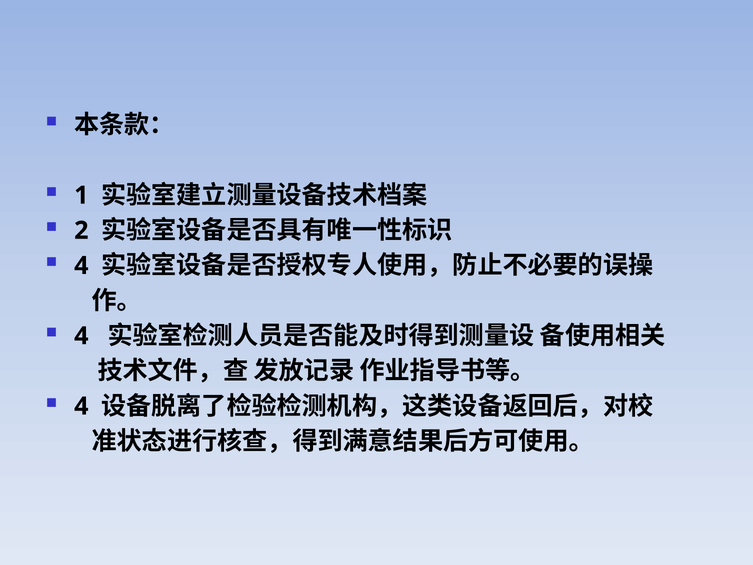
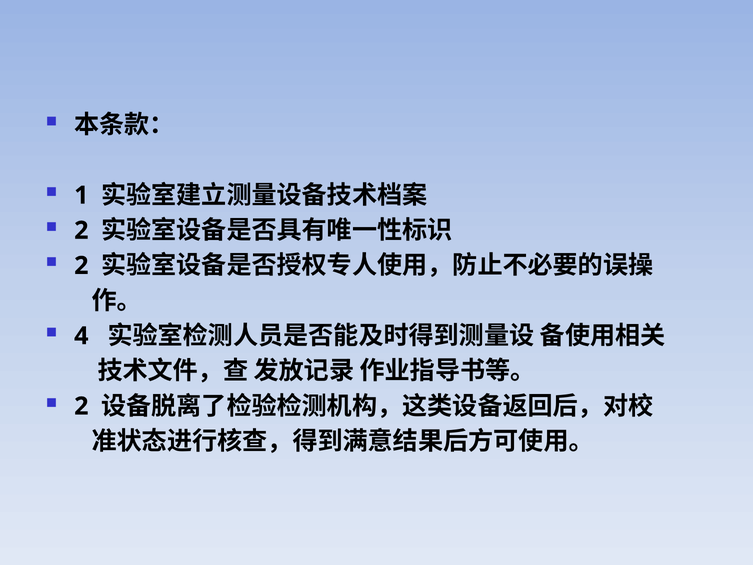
4 at (81, 266): 4 -> 2
4 at (81, 406): 4 -> 2
